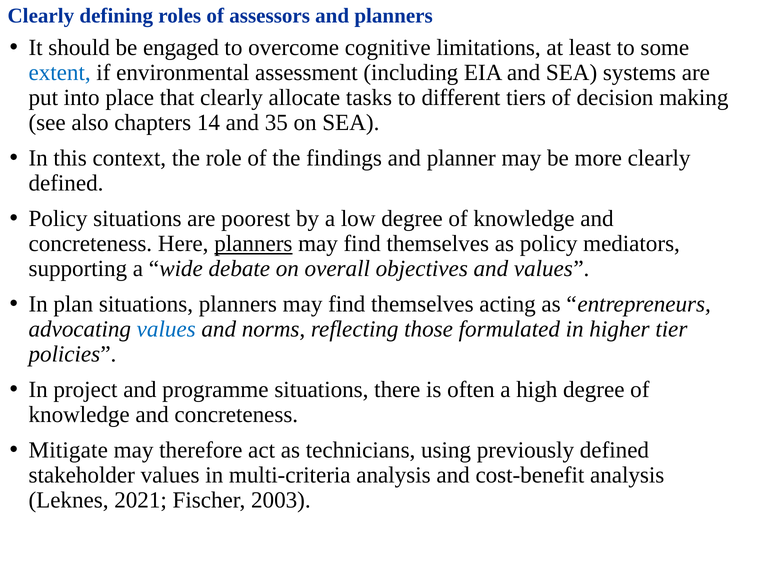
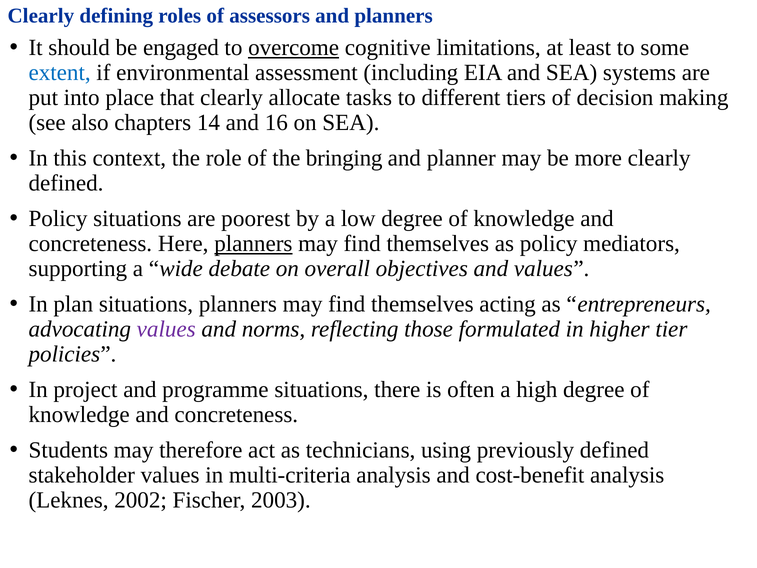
overcome underline: none -> present
35: 35 -> 16
findings: findings -> bringing
values at (166, 329) colour: blue -> purple
Mitigate: Mitigate -> Students
2021: 2021 -> 2002
